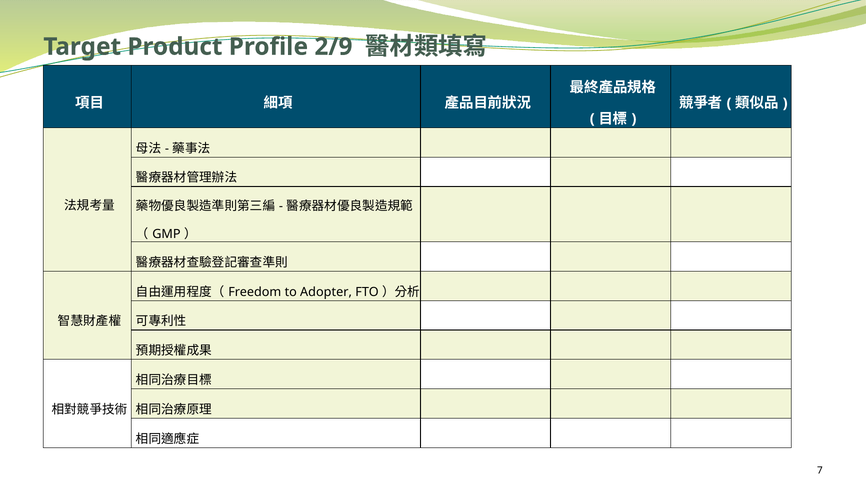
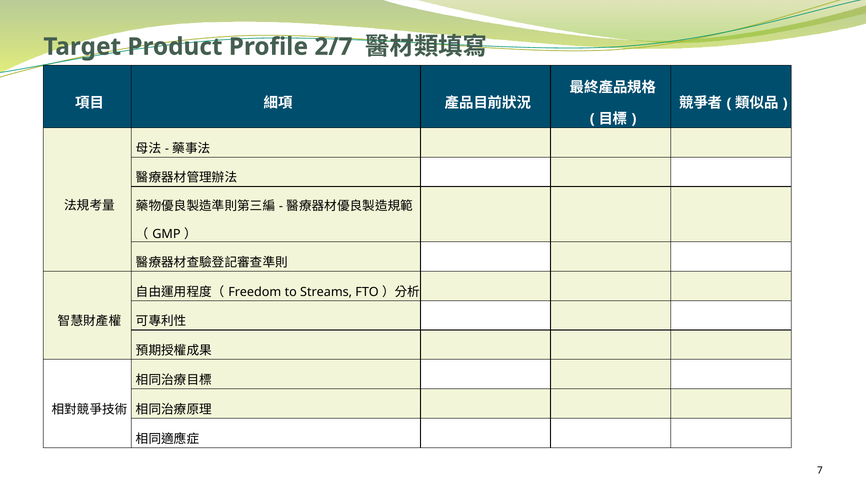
2/9: 2/9 -> 2/7
Adopter: Adopter -> Streams
